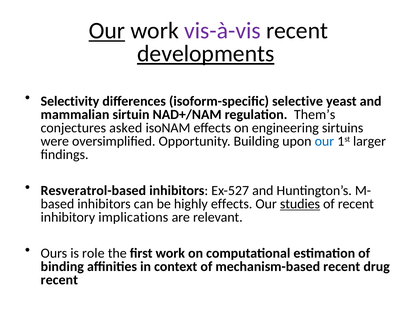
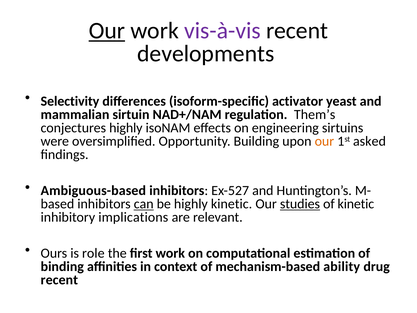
developments underline: present -> none
selective: selective -> activator
conjectures asked: asked -> highly
our at (324, 141) colour: blue -> orange
larger: larger -> asked
Resveratrol-based: Resveratrol-based -> Ambiguous-based
can underline: none -> present
highly effects: effects -> kinetic
of recent: recent -> kinetic
mechanism-based recent: recent -> ability
